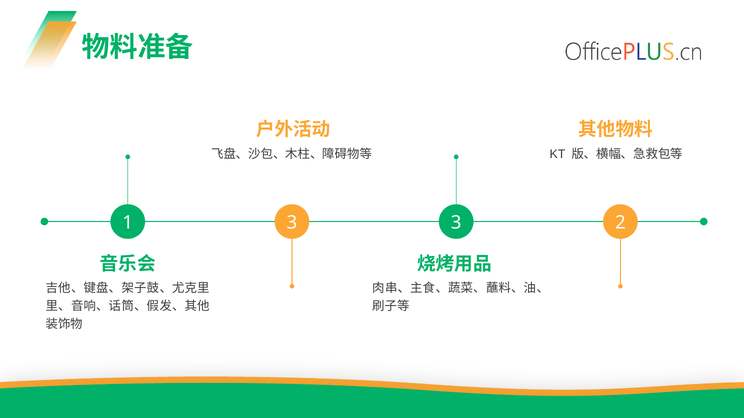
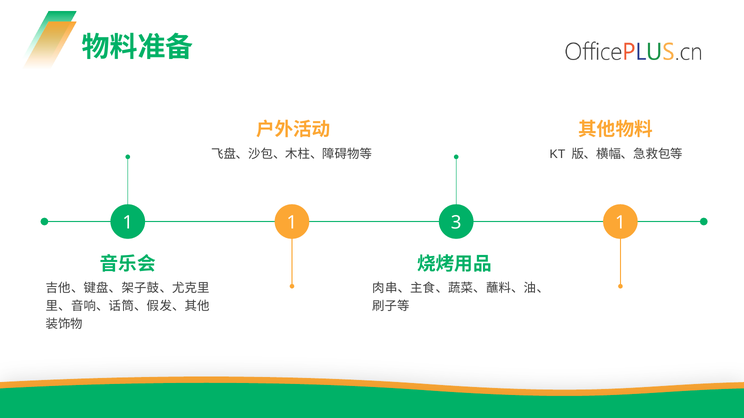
1 3: 3 -> 1
3 2: 2 -> 1
